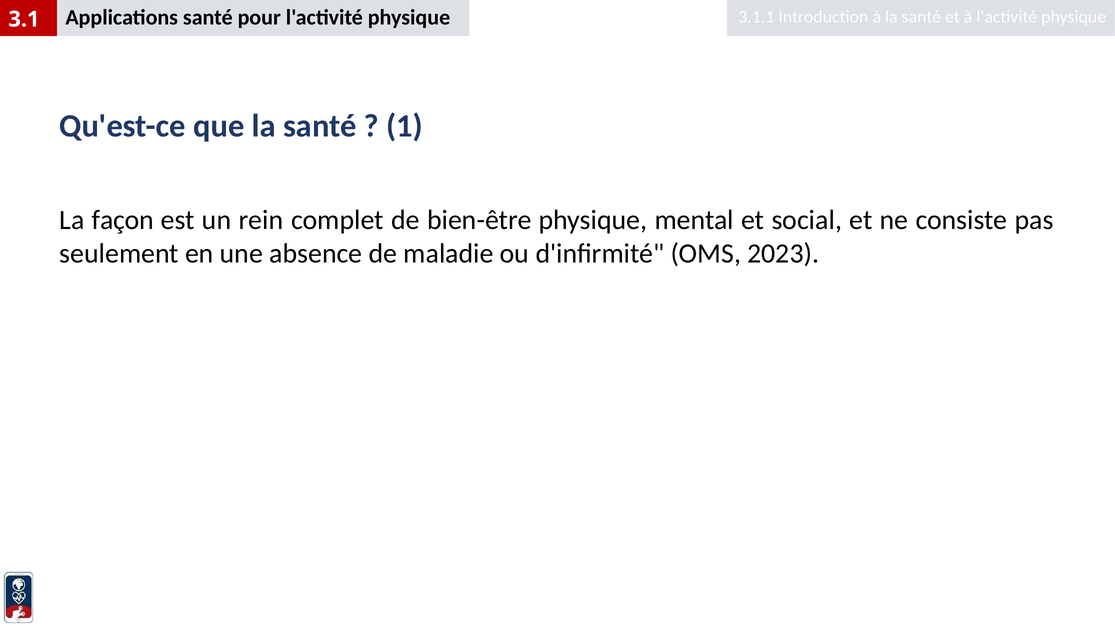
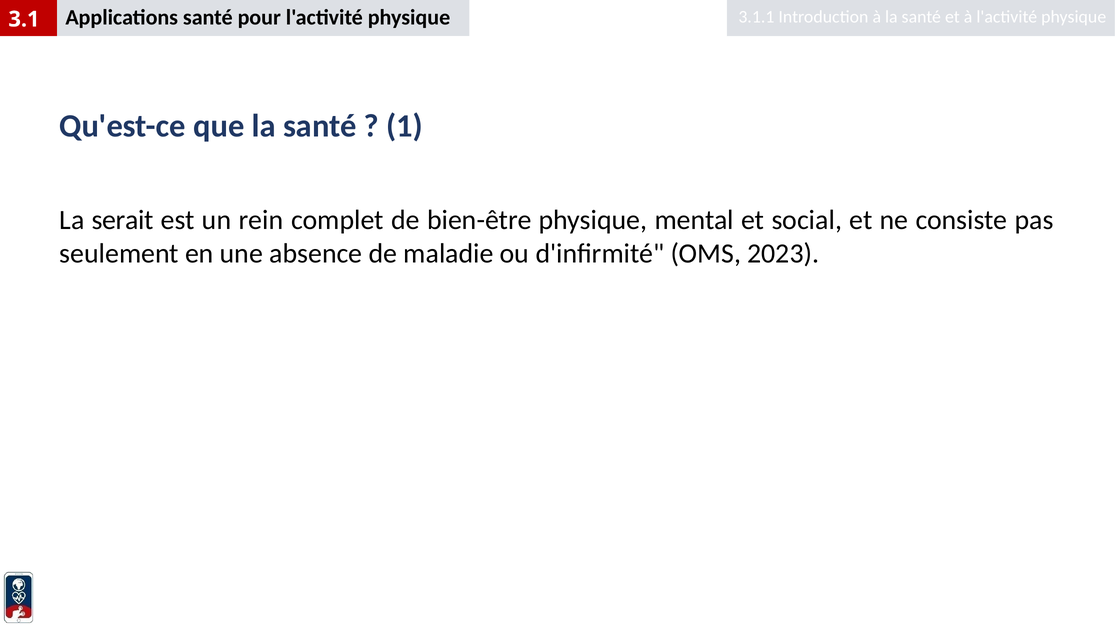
façon: façon -> serait
